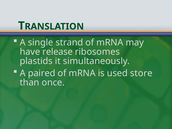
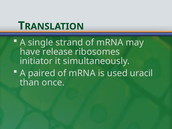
plastids: plastids -> initiator
store: store -> uracil
